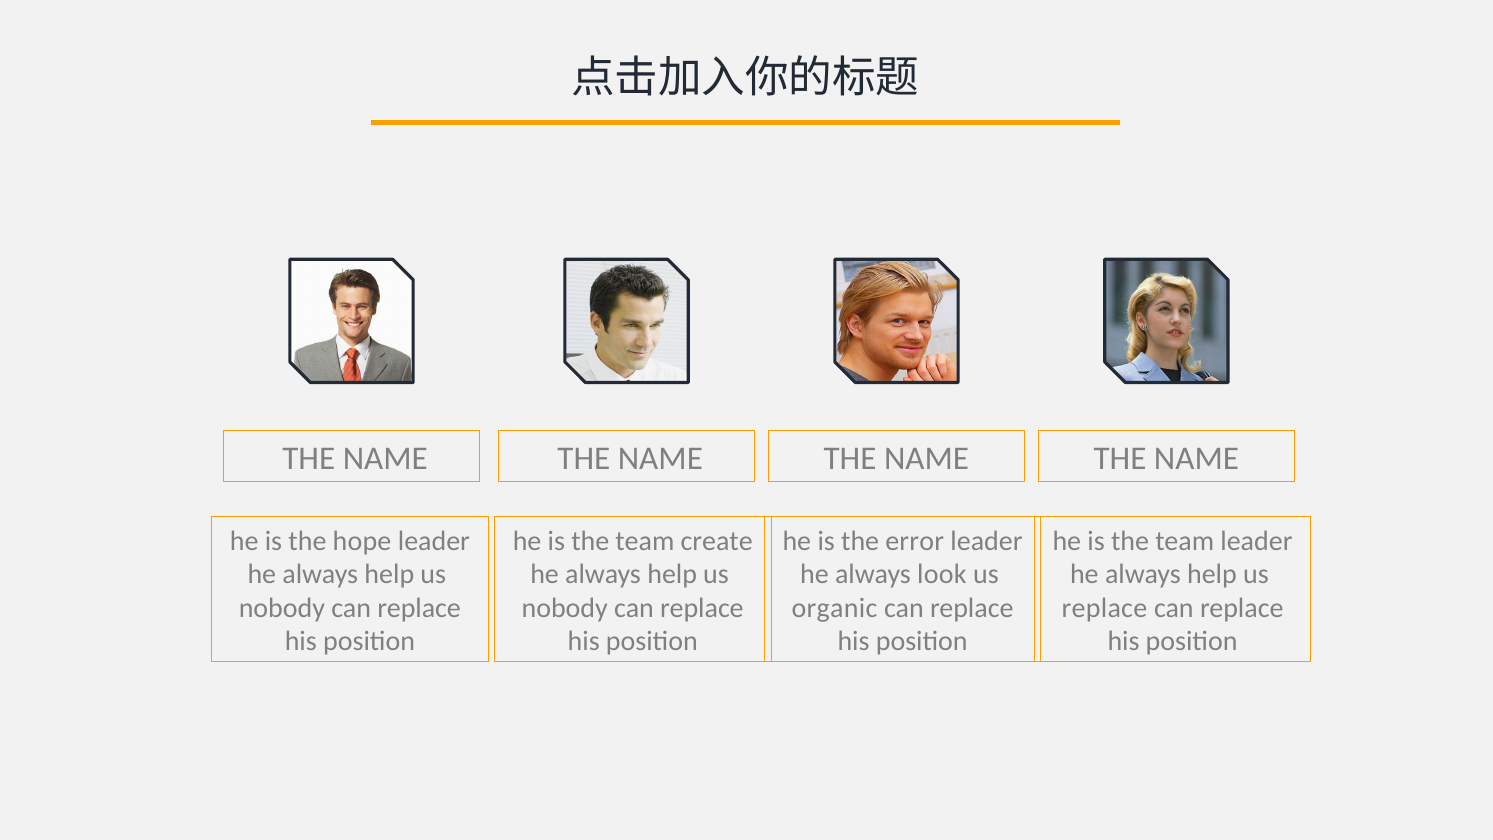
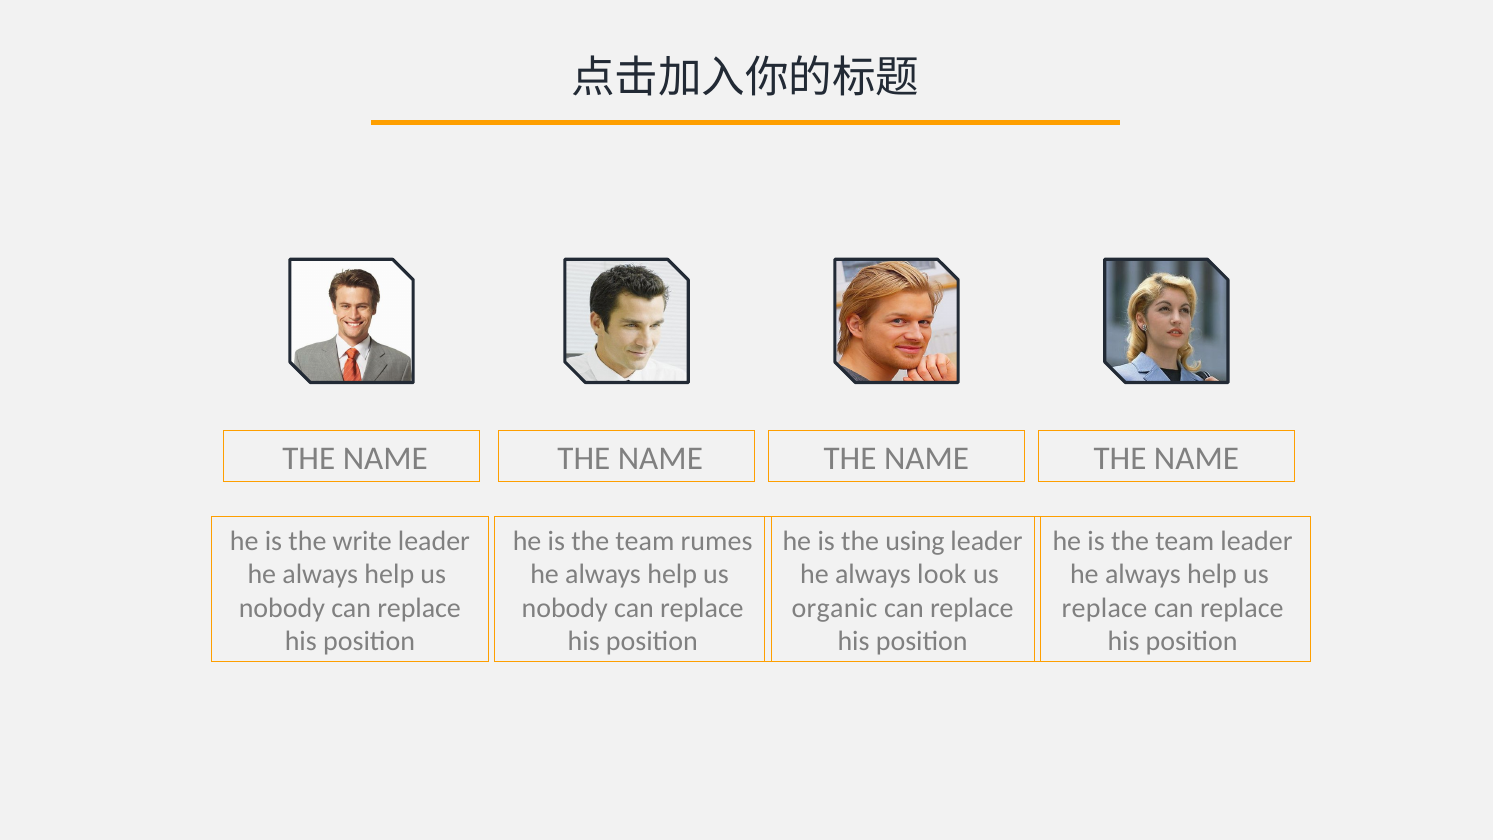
hope: hope -> write
create: create -> rumes
error: error -> using
